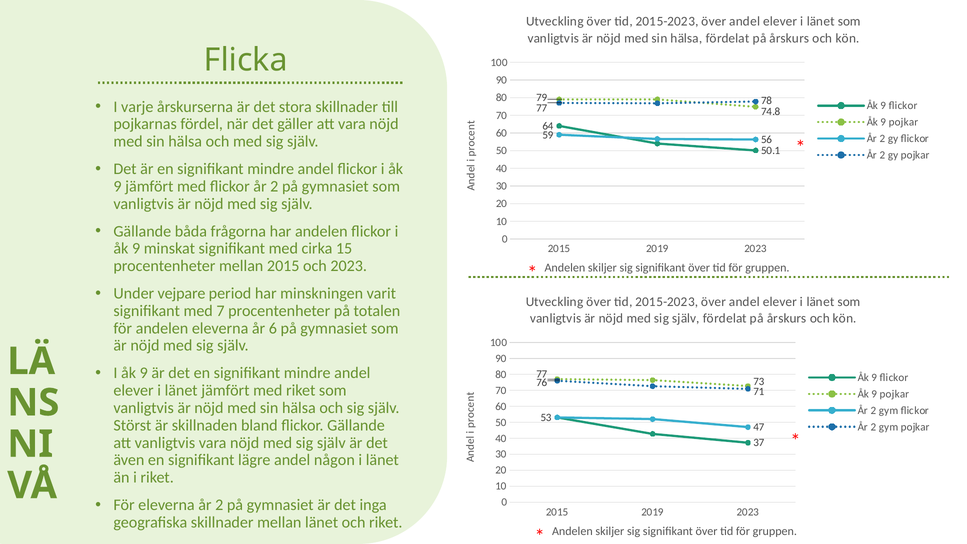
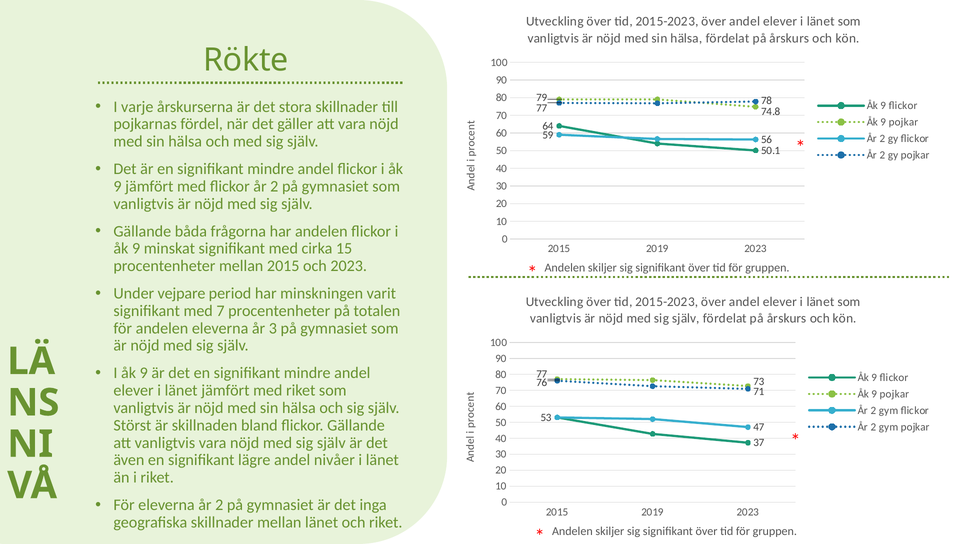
Flicka: Flicka -> Rökte
6: 6 -> 3
någon: någon -> nivåer
